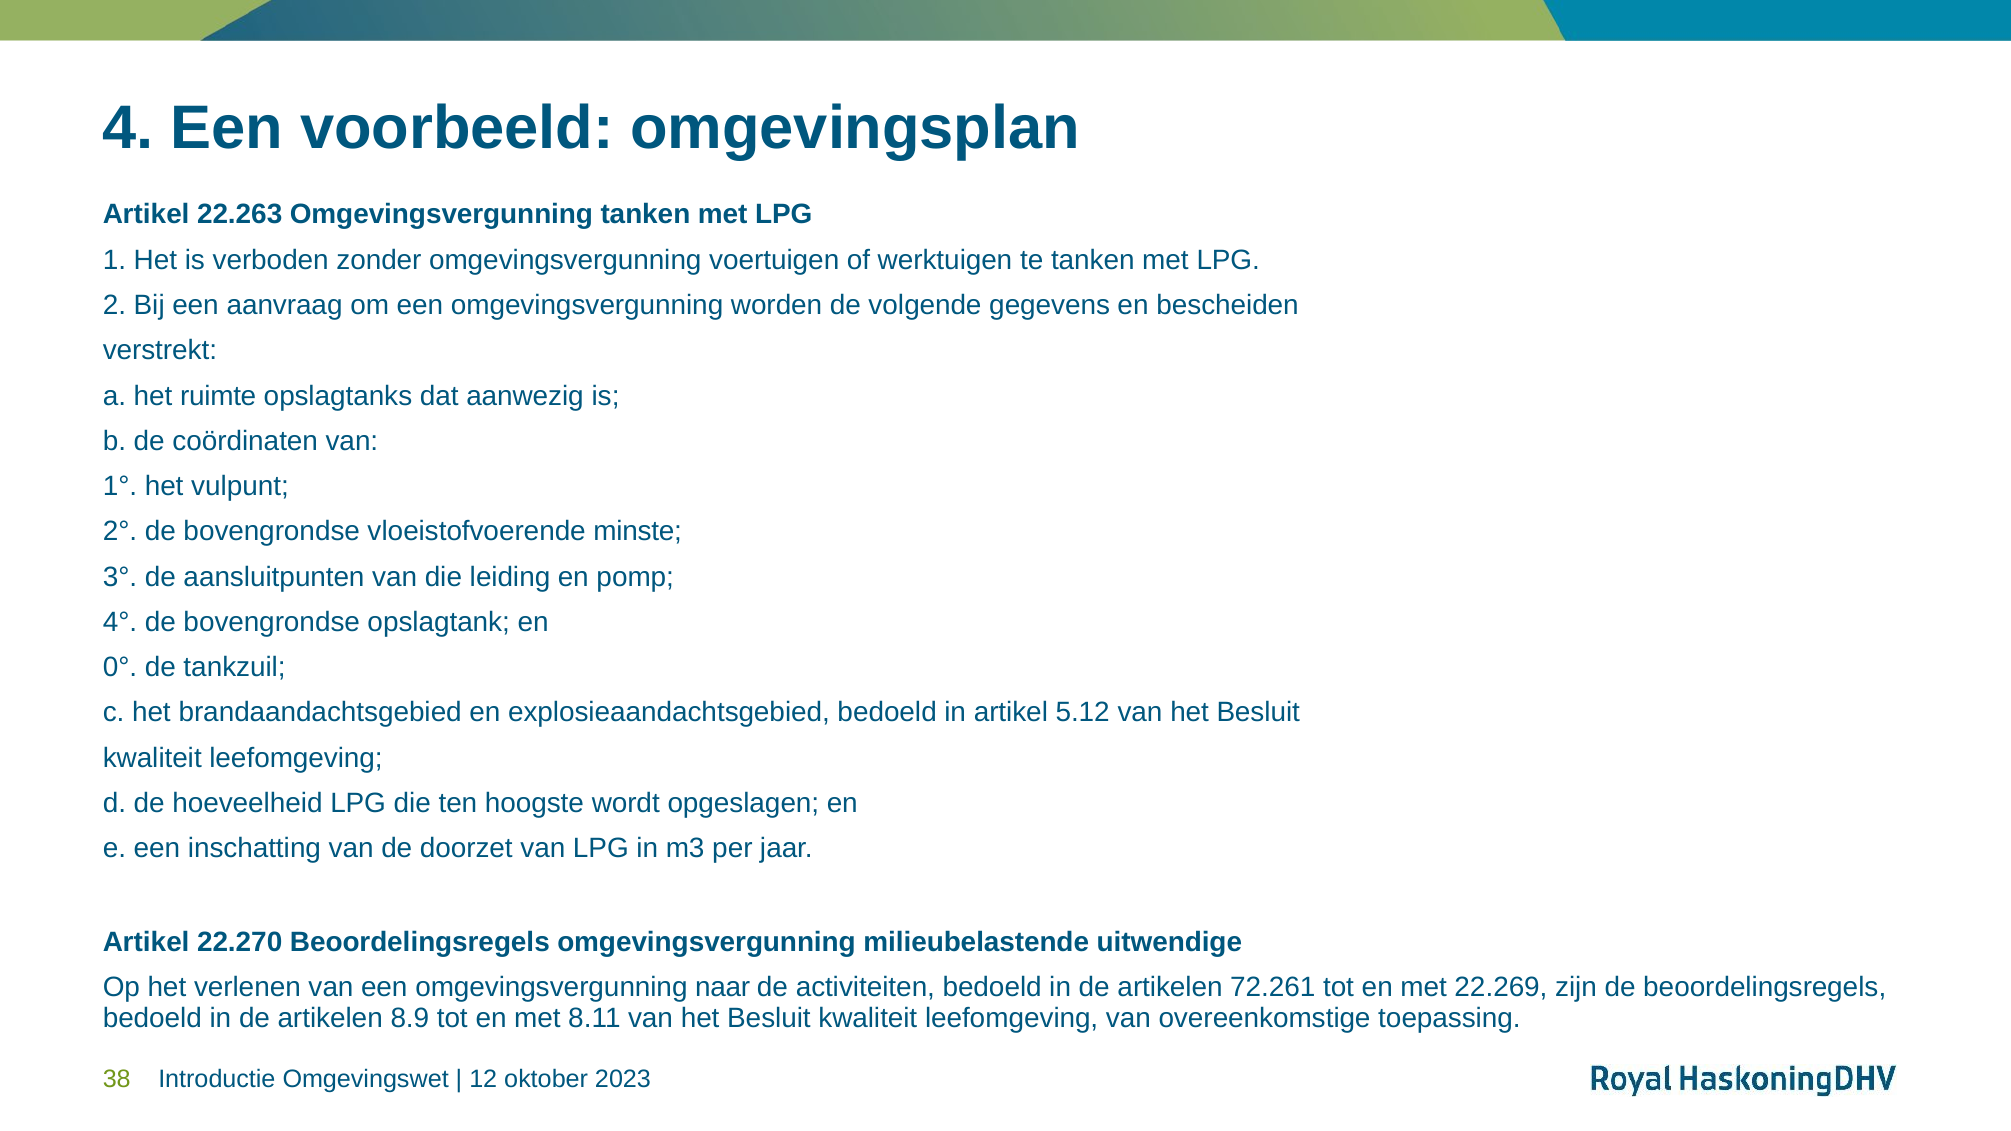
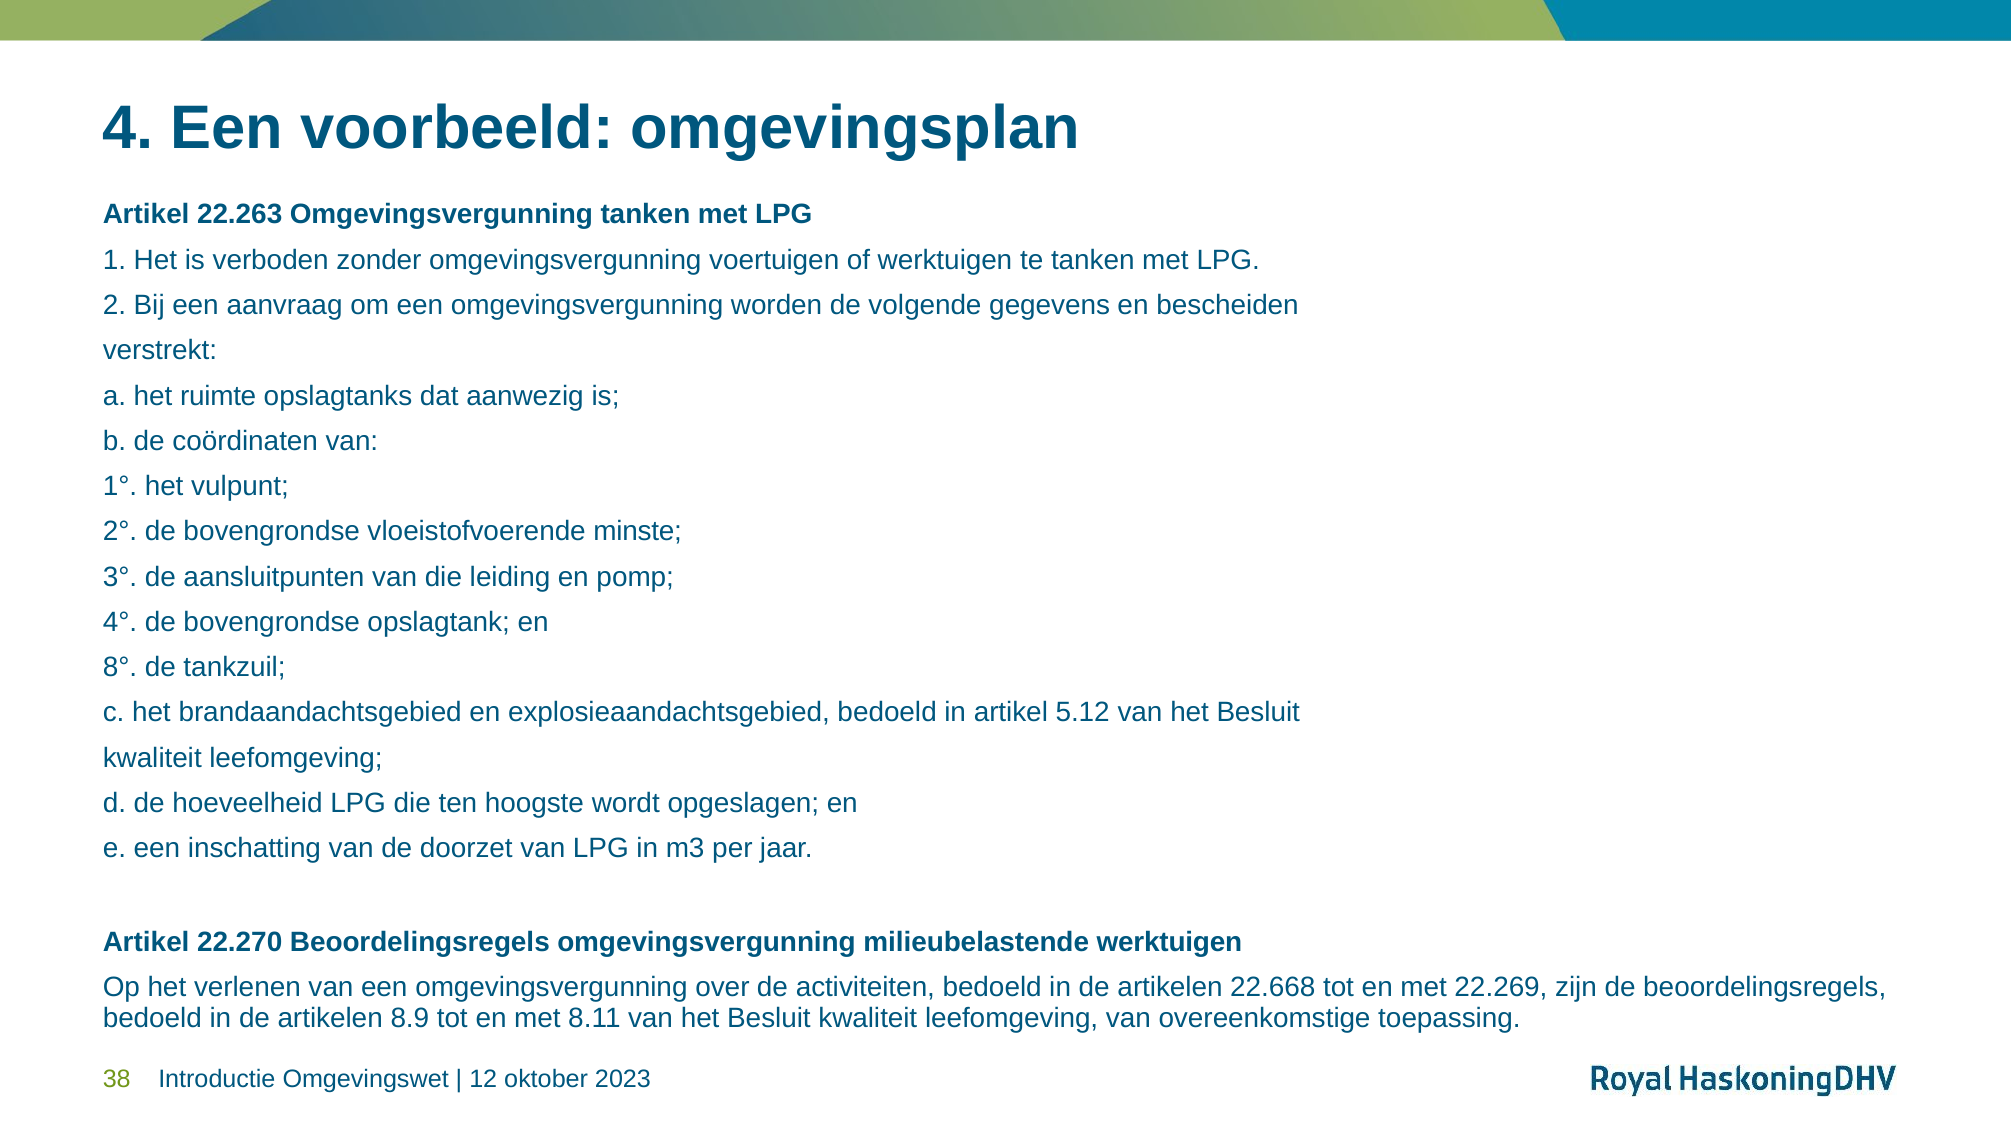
0°: 0° -> 8°
milieubelastende uitwendige: uitwendige -> werktuigen
naar: naar -> over
72.261: 72.261 -> 22.668
